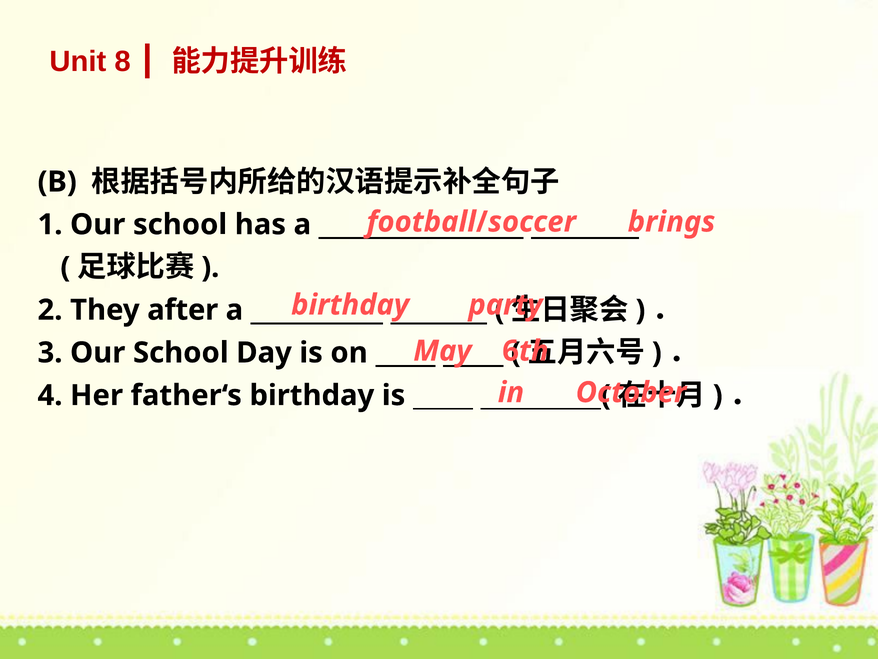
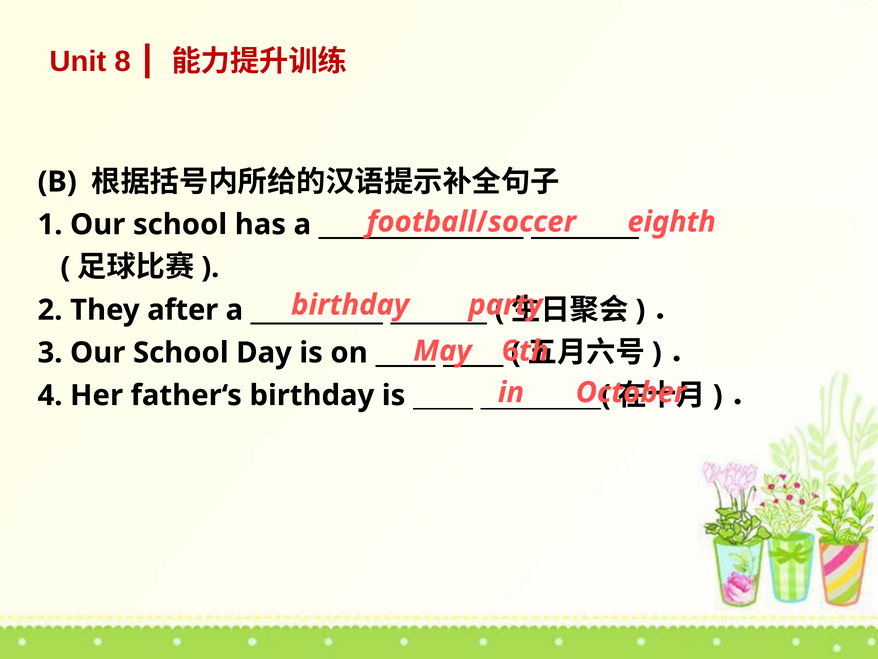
brings: brings -> eighth
